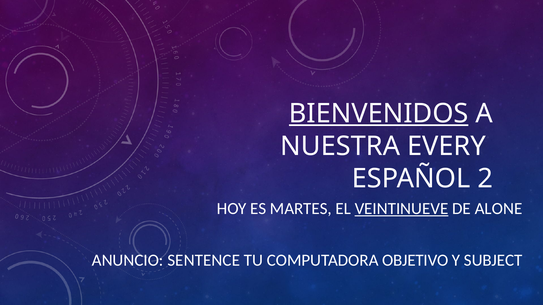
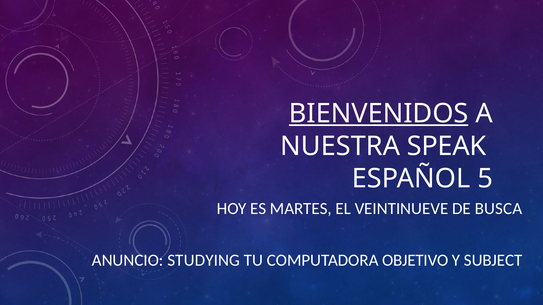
EVERY: EVERY -> SPEAK
2: 2 -> 5
VEINTINUEVE underline: present -> none
ALONE: ALONE -> BUSCA
SENTENCE: SENTENCE -> STUDYING
